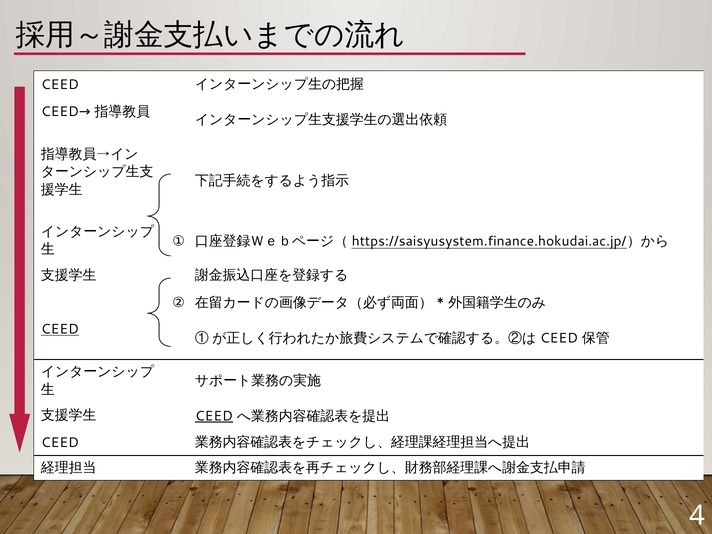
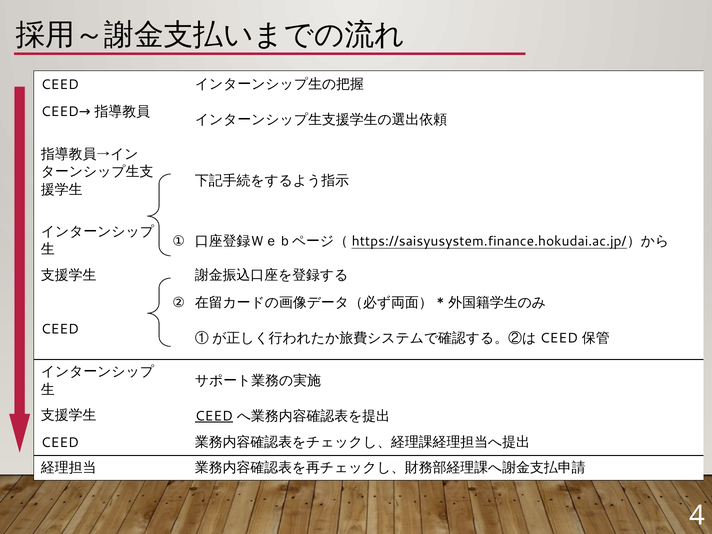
CEED at (60, 329) underline: present -> none
